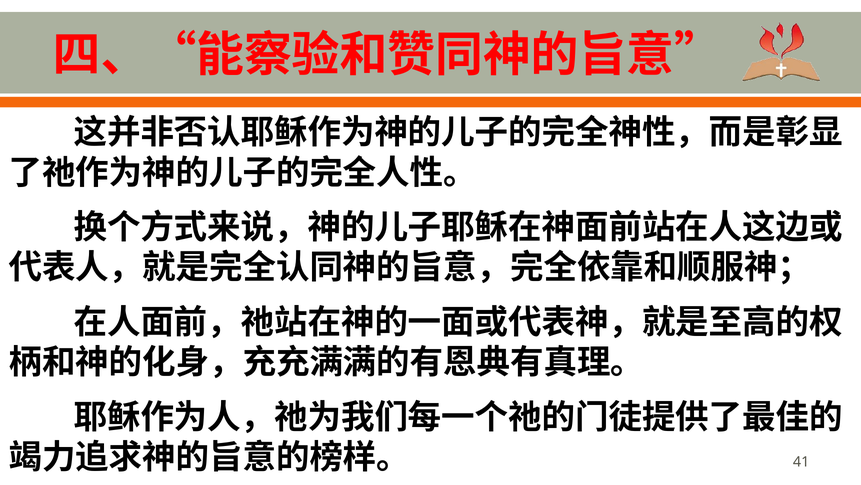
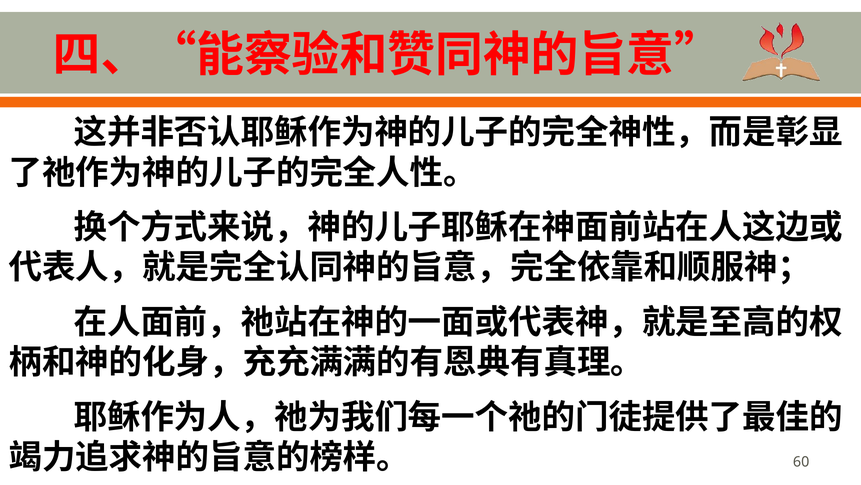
41: 41 -> 60
